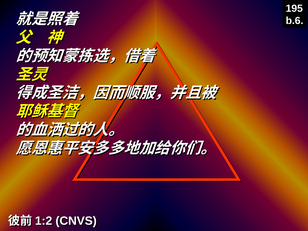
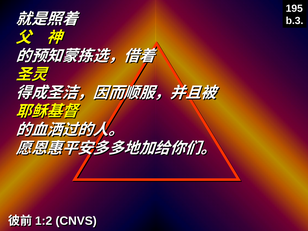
b.6: b.6 -> b.3
